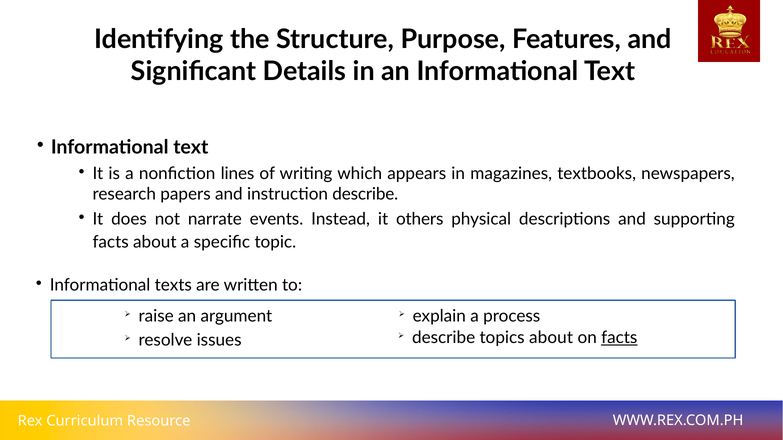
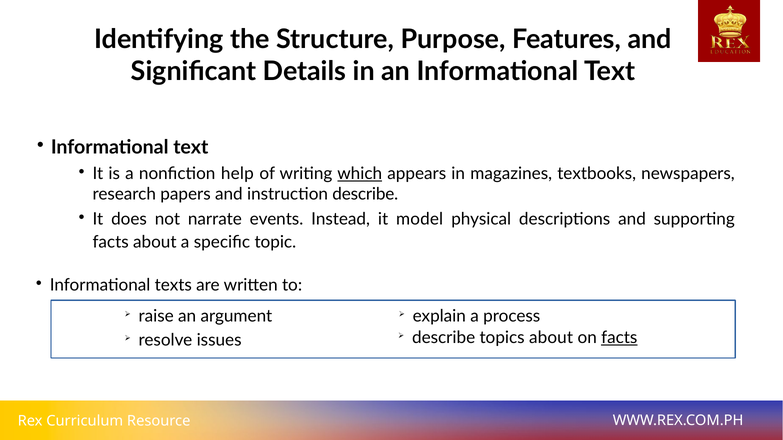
lines: lines -> help
which underline: none -> present
others: others -> model
